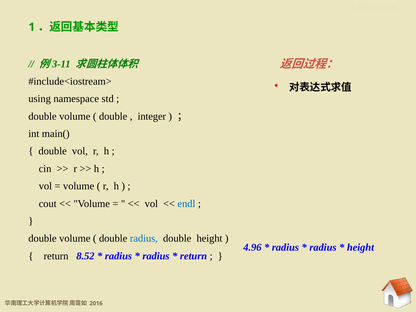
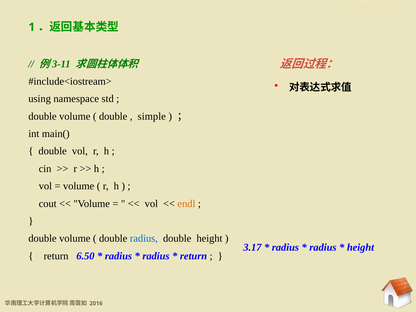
integer: integer -> simple
endl colour: blue -> orange
4.96: 4.96 -> 3.17
8.52: 8.52 -> 6.50
